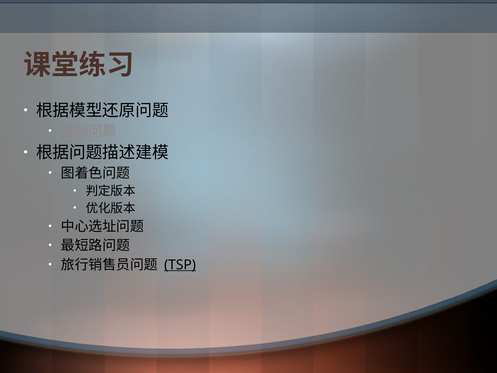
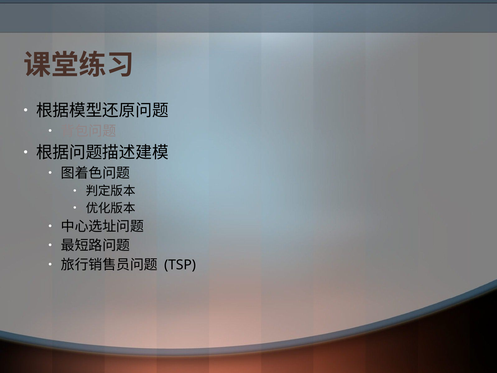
TSP underline: present -> none
